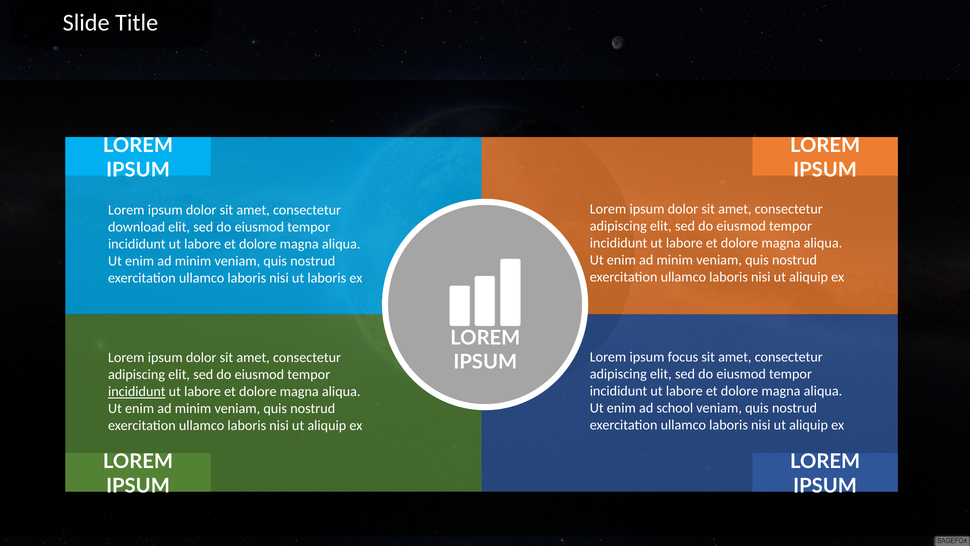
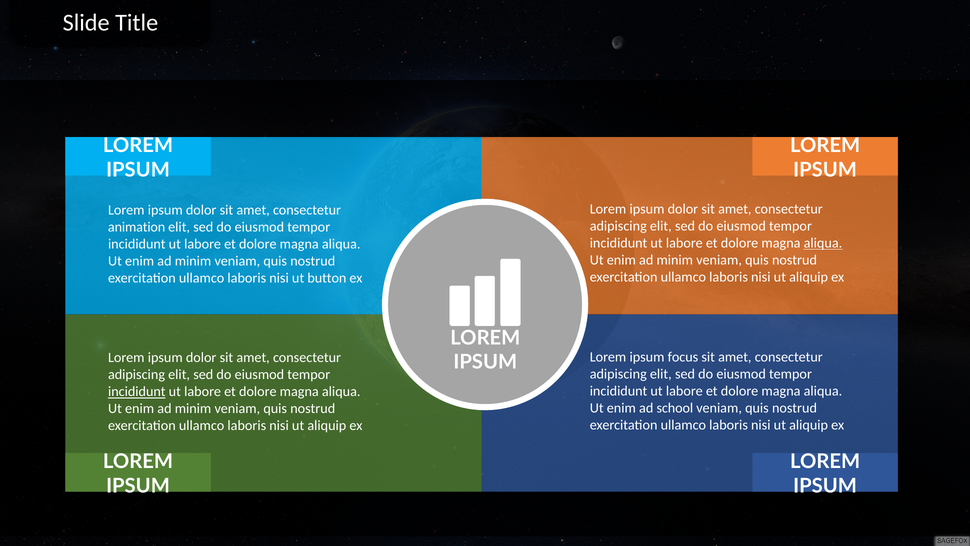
download: download -> animation
aliqua at (823, 243) underline: none -> present
ut laboris: laboris -> button
